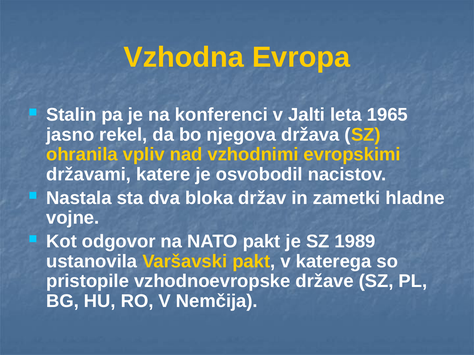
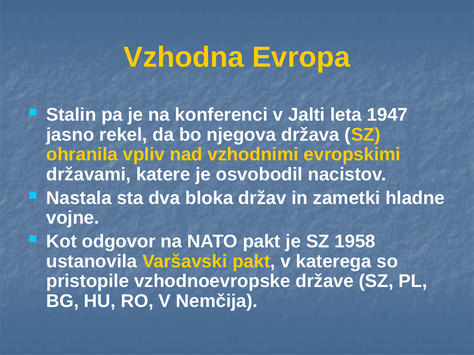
1965: 1965 -> 1947
1989: 1989 -> 1958
